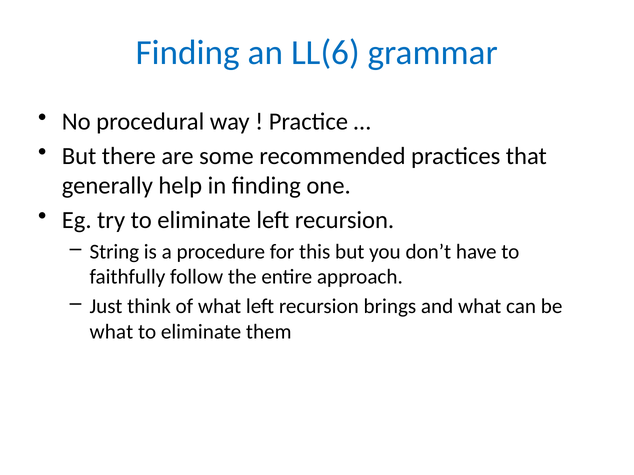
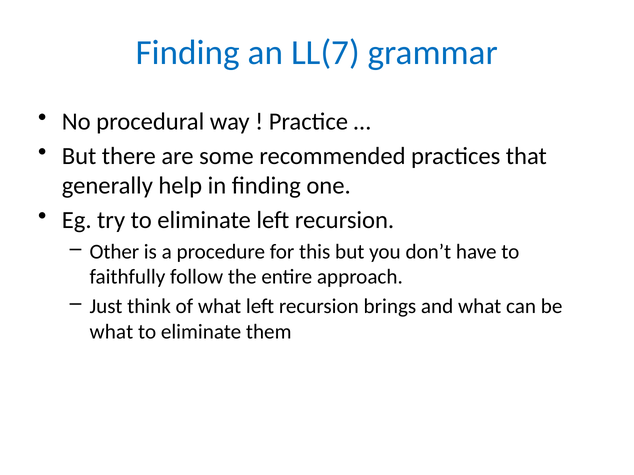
LL(6: LL(6 -> LL(7
String: String -> Other
